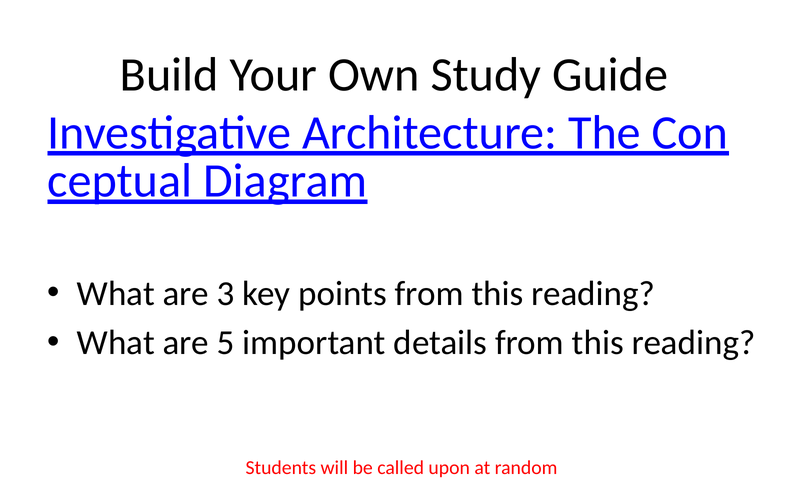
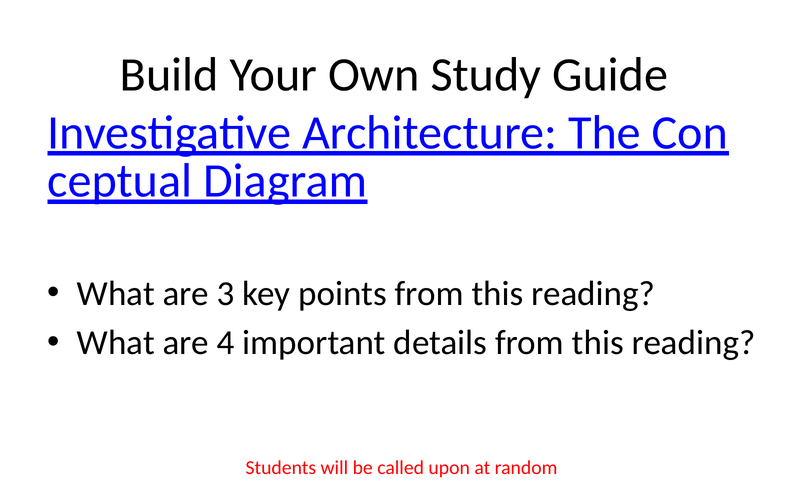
5: 5 -> 4
